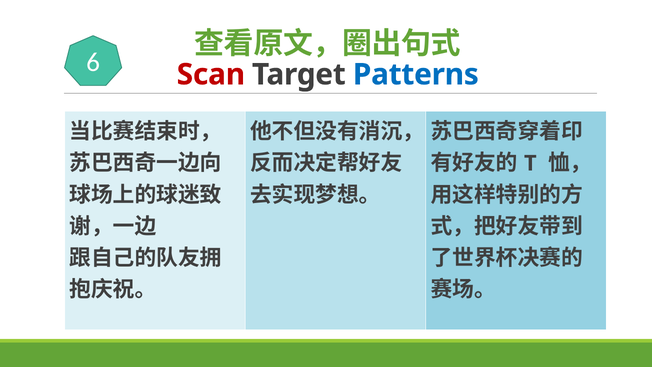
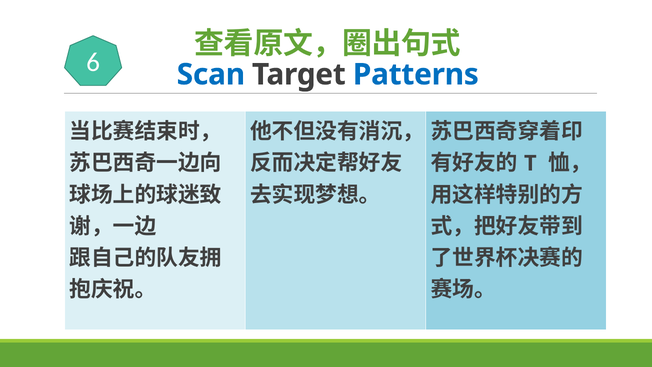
Scan colour: red -> blue
